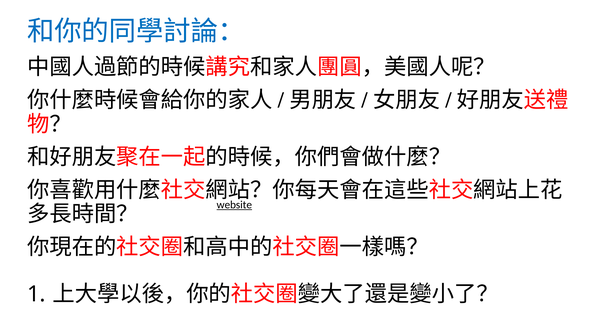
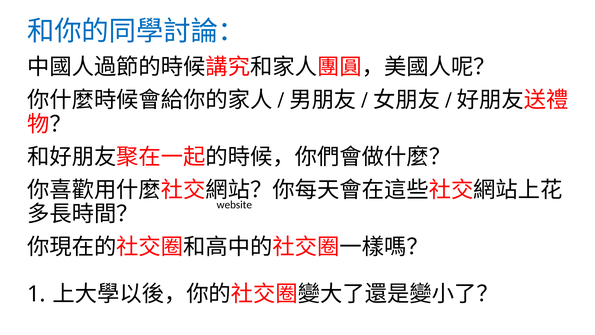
website underline: present -> none
